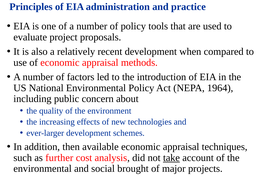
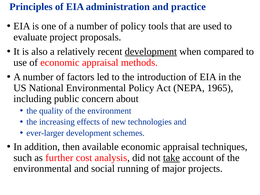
development at (151, 52) underline: none -> present
1964: 1964 -> 1965
brought: brought -> running
